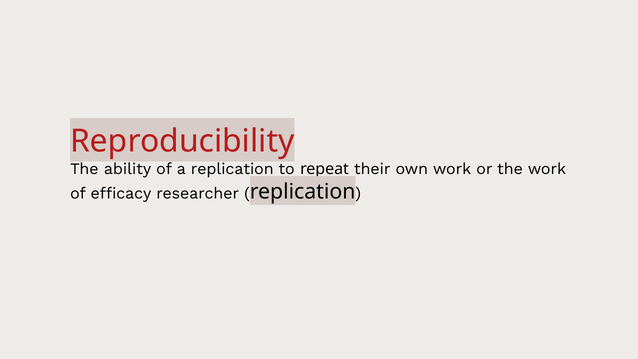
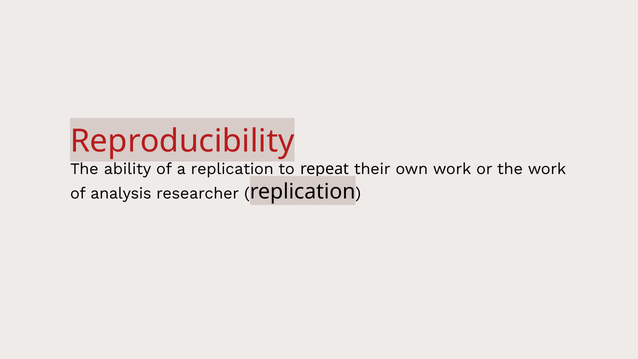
efficacy: efficacy -> analysis
